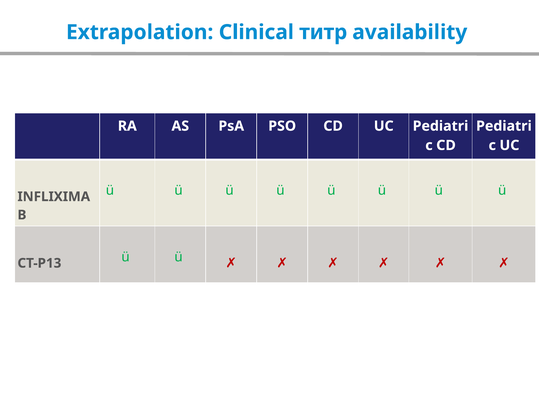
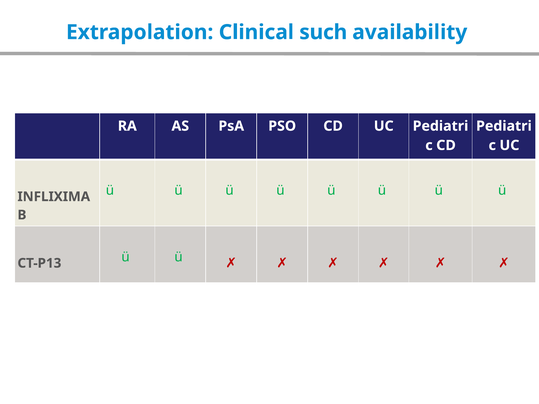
титр: титр -> such
